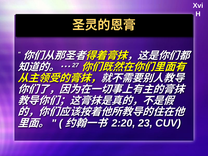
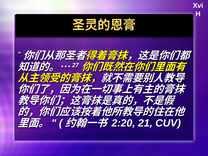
23: 23 -> 21
